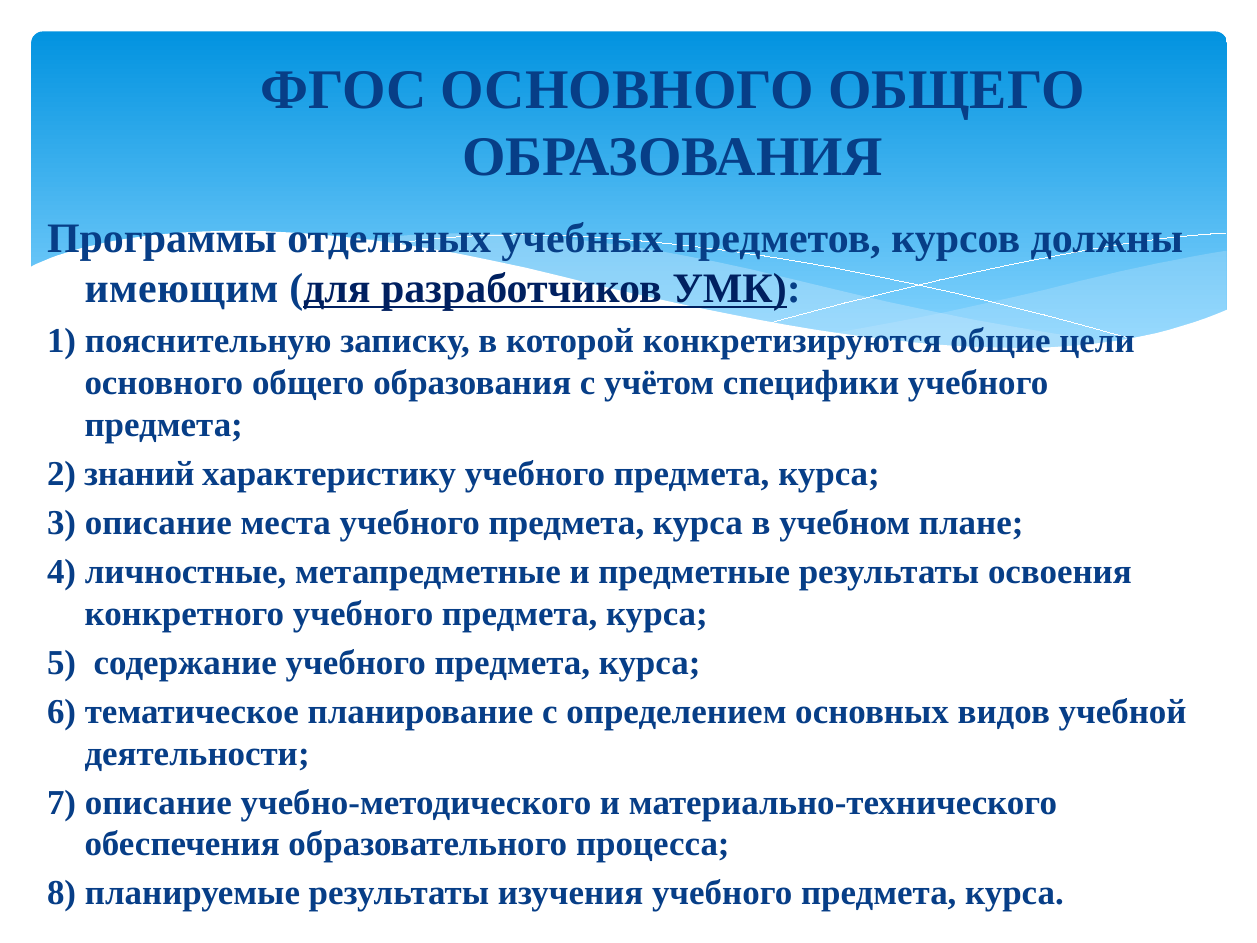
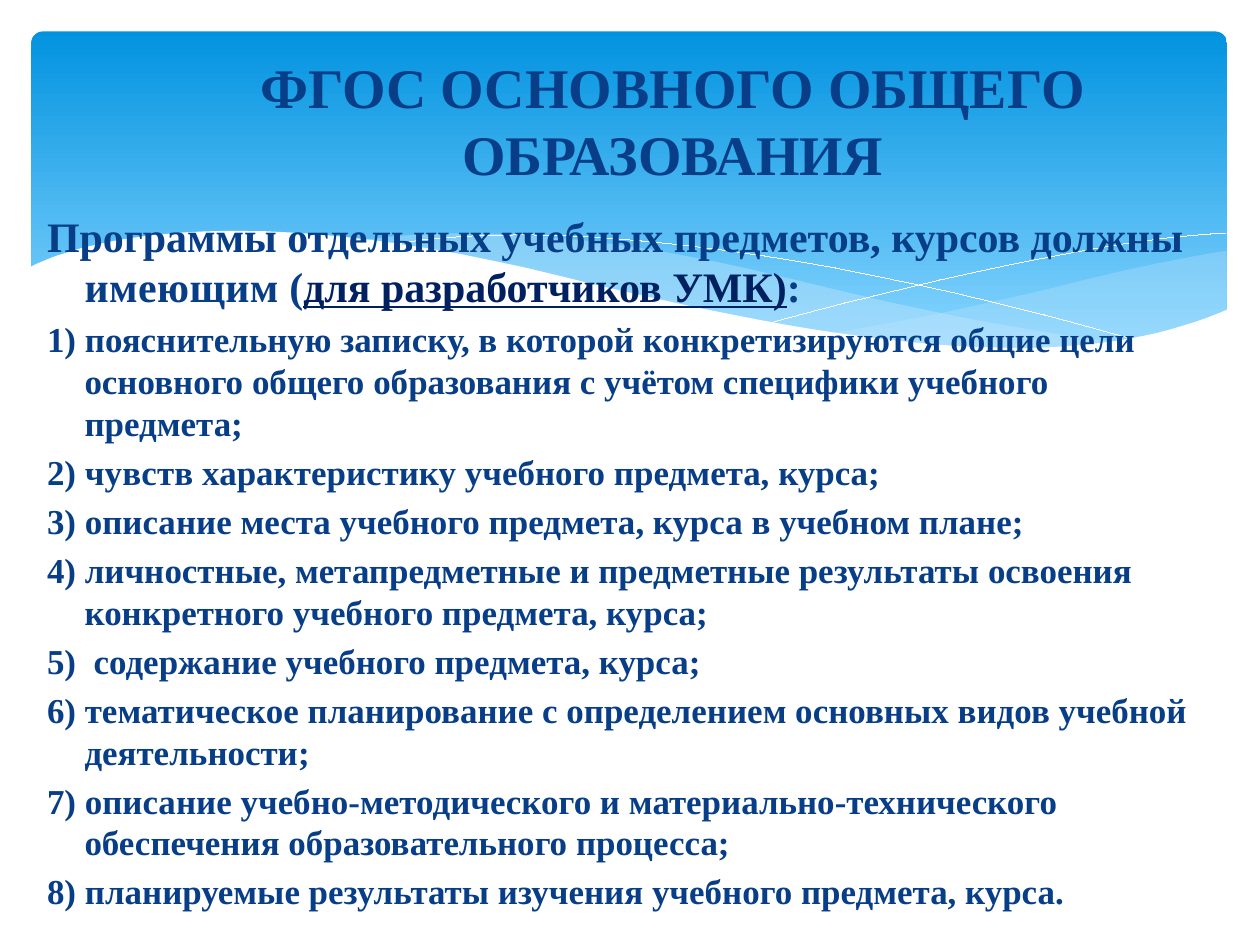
знаний: знаний -> чувств
